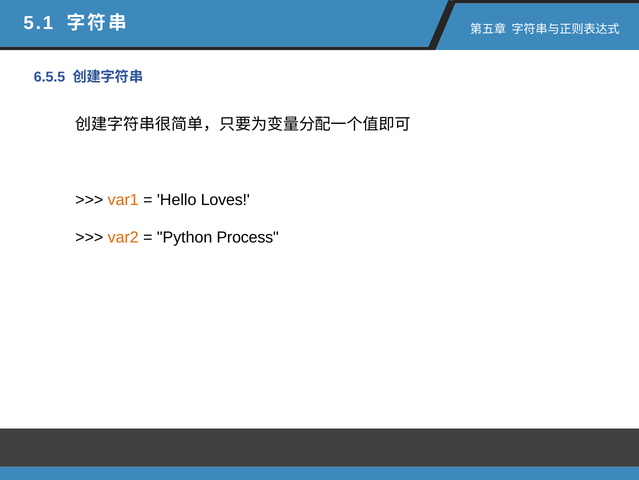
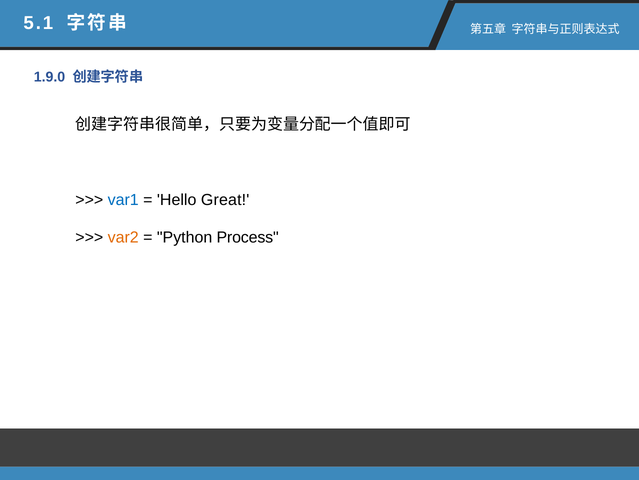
6.5.5: 6.5.5 -> 1.9.0
var1 colour: orange -> blue
Loves: Loves -> Great
